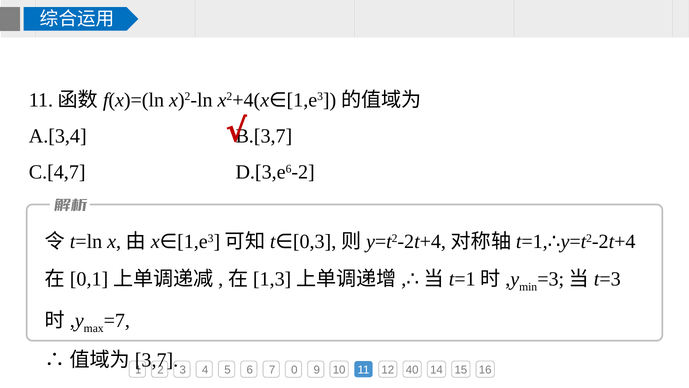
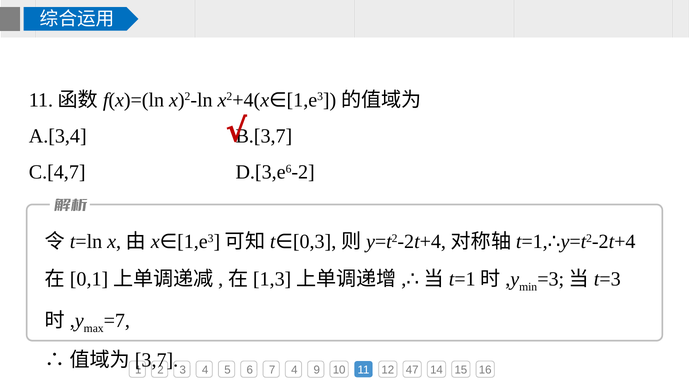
7 0: 0 -> 4
40: 40 -> 47
